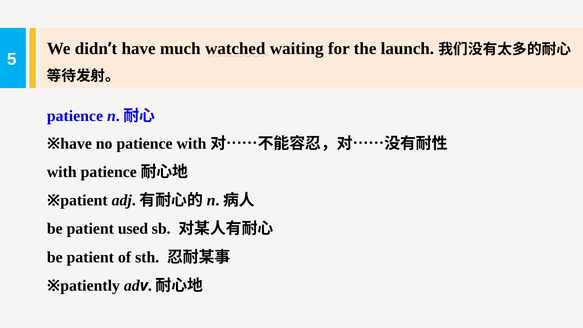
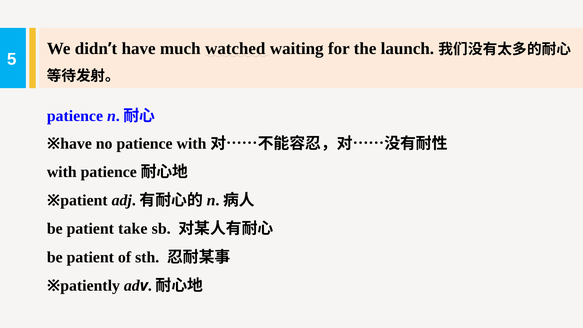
used: used -> take
